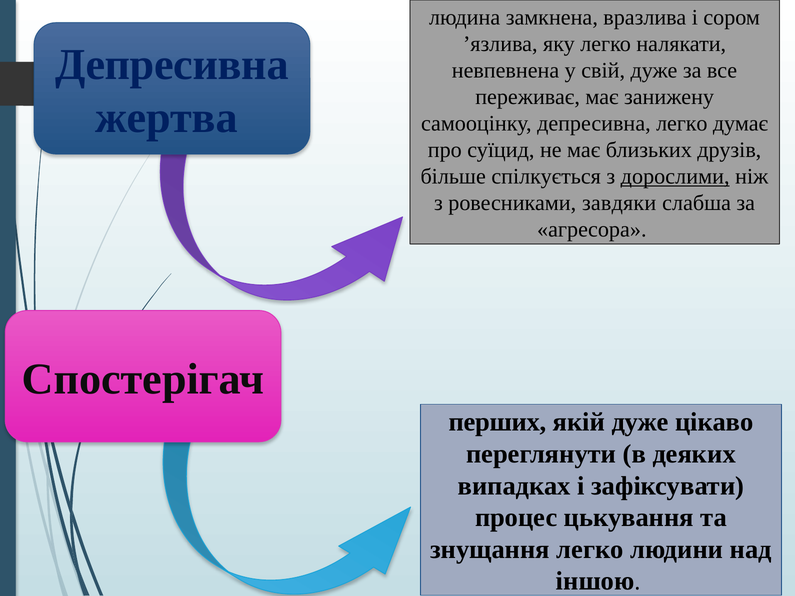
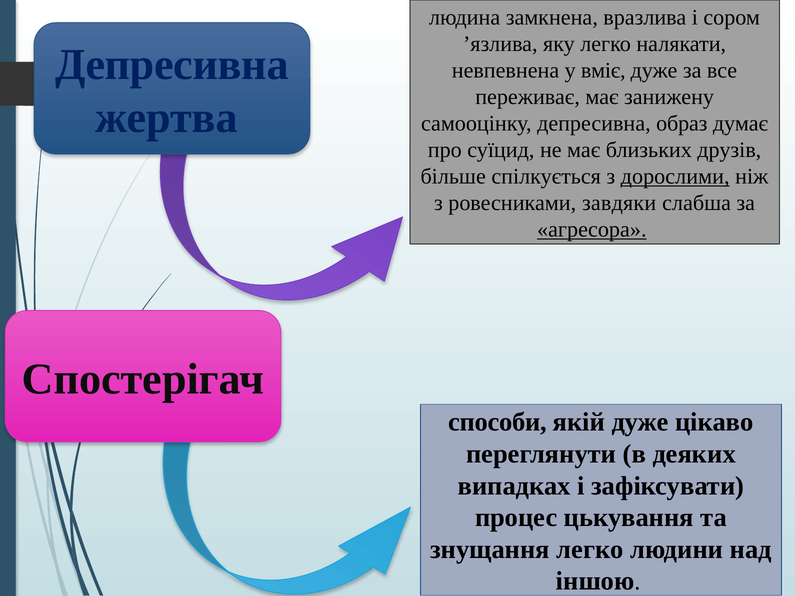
свій: свій -> вміє
депресивна легко: легко -> образ
агресора underline: none -> present
перших: перших -> способи
